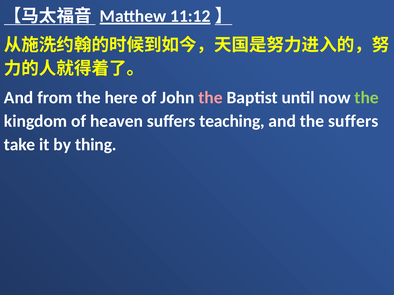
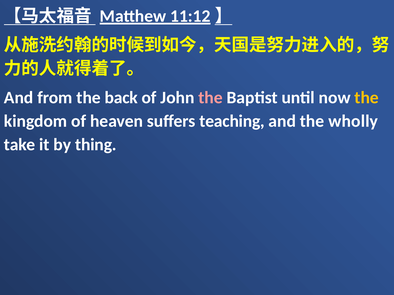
here: here -> back
the at (367, 98) colour: light green -> yellow
the suffers: suffers -> wholly
